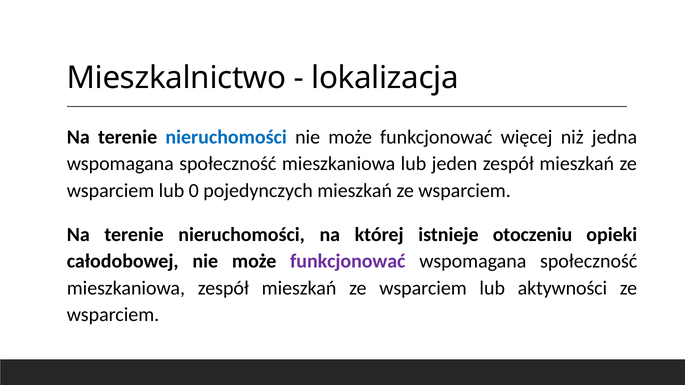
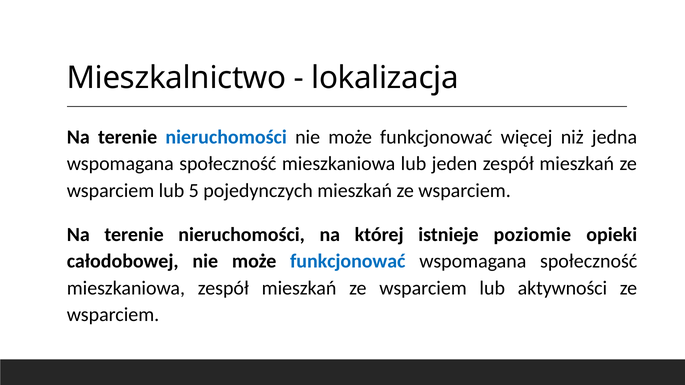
0: 0 -> 5
otoczeniu: otoczeniu -> poziomie
funkcjonować at (348, 261) colour: purple -> blue
